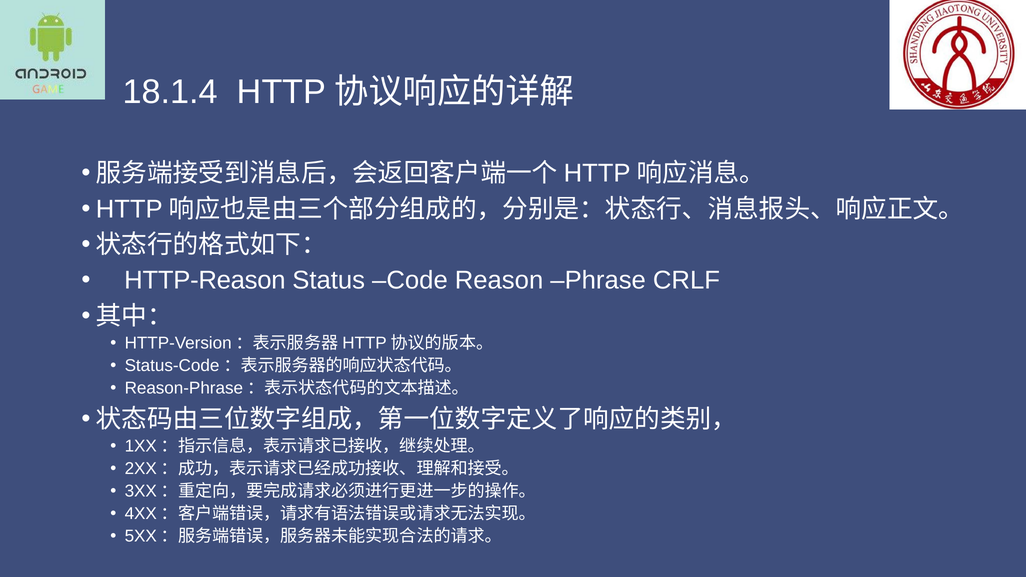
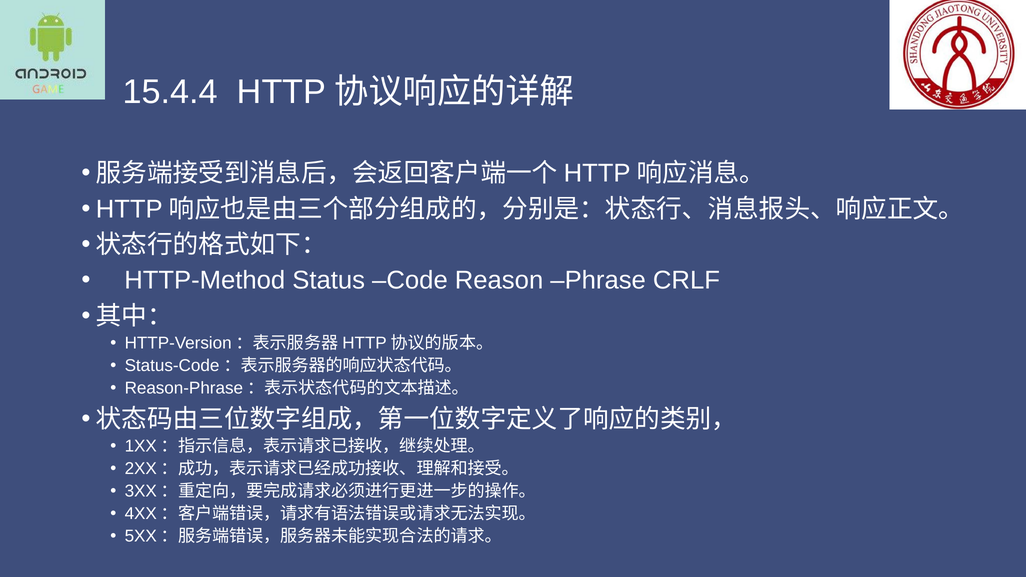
18.1.4: 18.1.4 -> 15.4.4
HTTP-Reason: HTTP-Reason -> HTTP-Method
